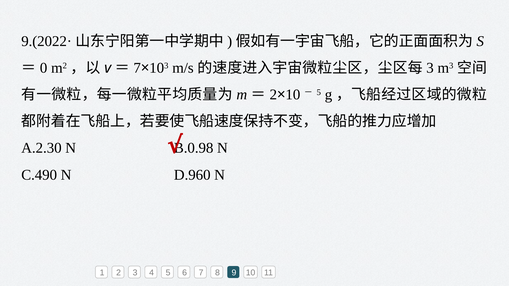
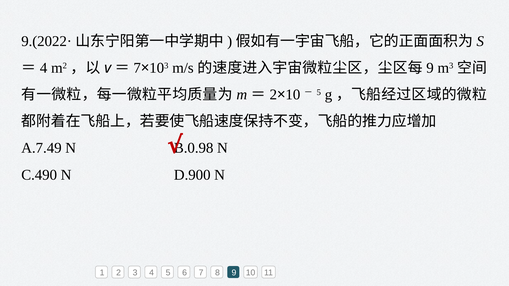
0 at (44, 68): 0 -> 4
3 at (430, 68): 3 -> 9
A.2.30: A.2.30 -> A.7.49
D.960: D.960 -> D.900
